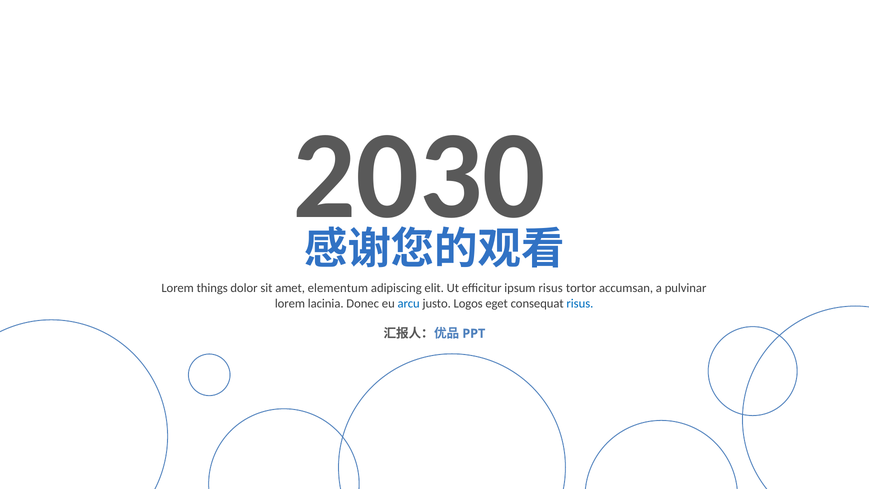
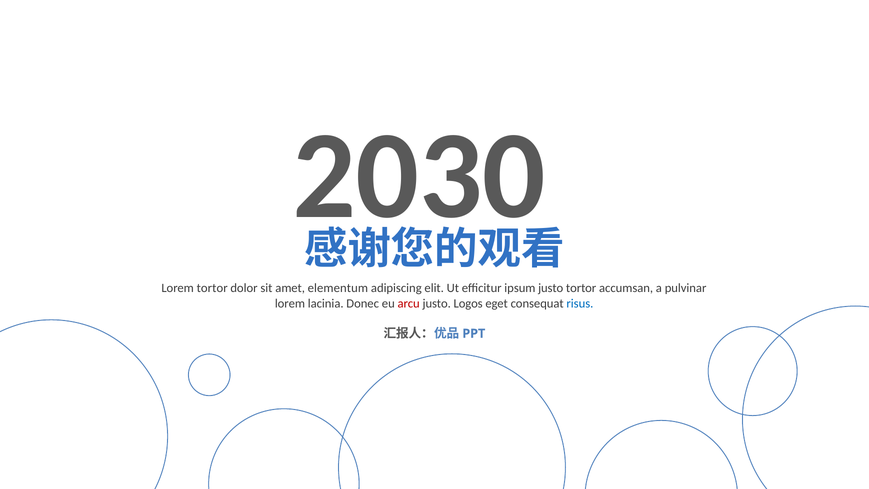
Lorem things: things -> tortor
ipsum risus: risus -> justo
arcu colour: blue -> red
